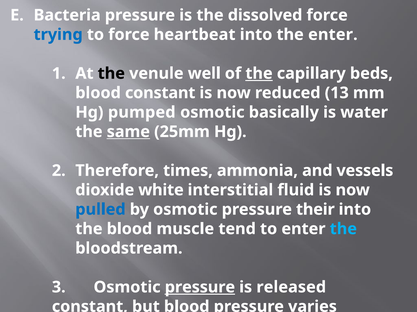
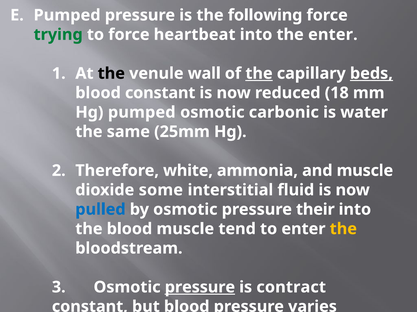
Bacteria at (67, 15): Bacteria -> Pumped
dissolved: dissolved -> following
trying colour: blue -> green
well: well -> wall
beds underline: none -> present
13: 13 -> 18
basically: basically -> carbonic
same underline: present -> none
times: times -> white
and vessels: vessels -> muscle
dioxide white: white -> some
the at (343, 229) colour: light blue -> yellow
released: released -> contract
